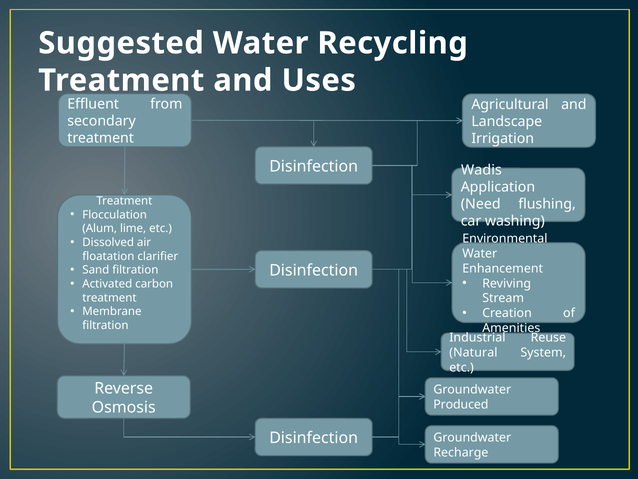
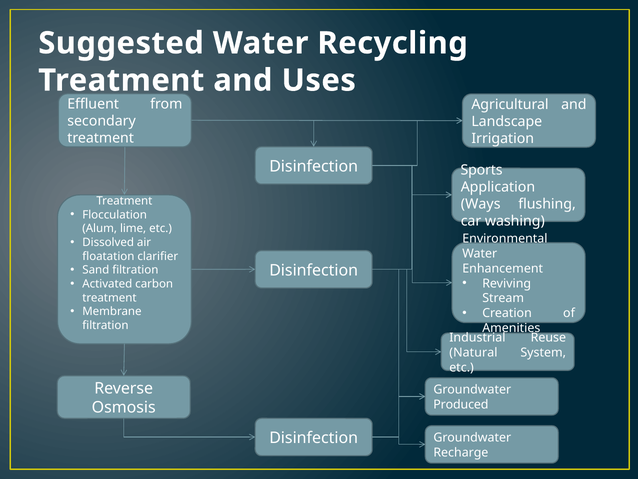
Wadis: Wadis -> Sports
Need: Need -> Ways
